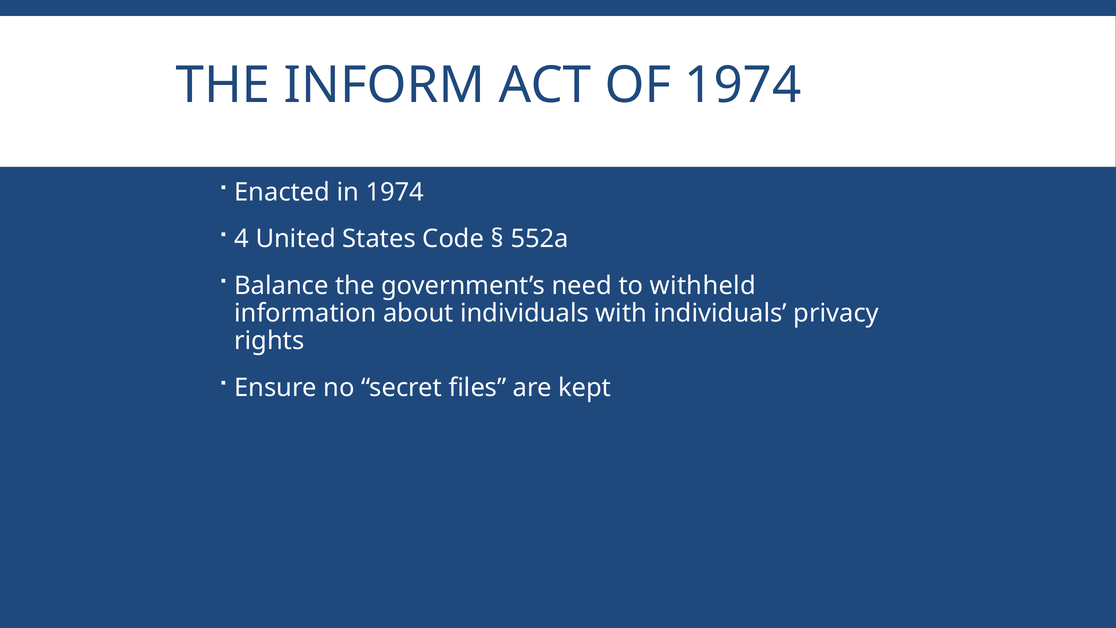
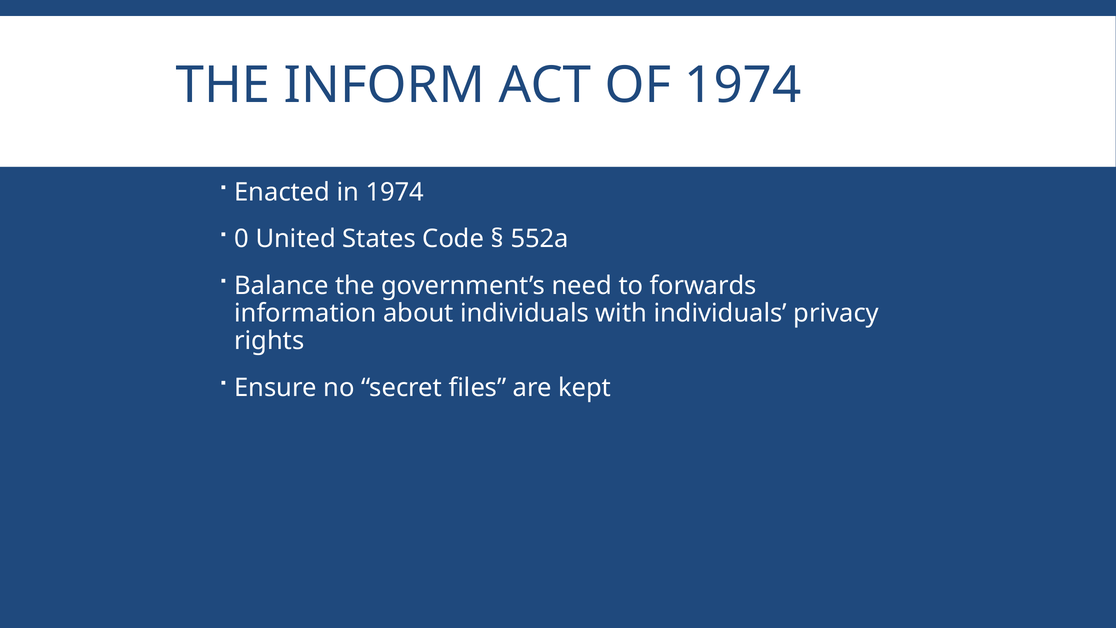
4: 4 -> 0
withheld: withheld -> forwards
